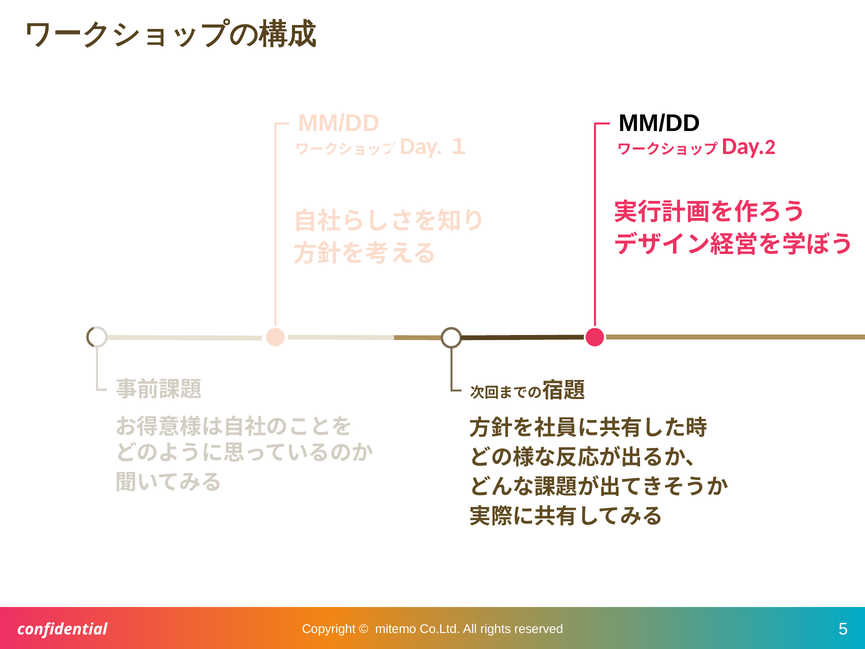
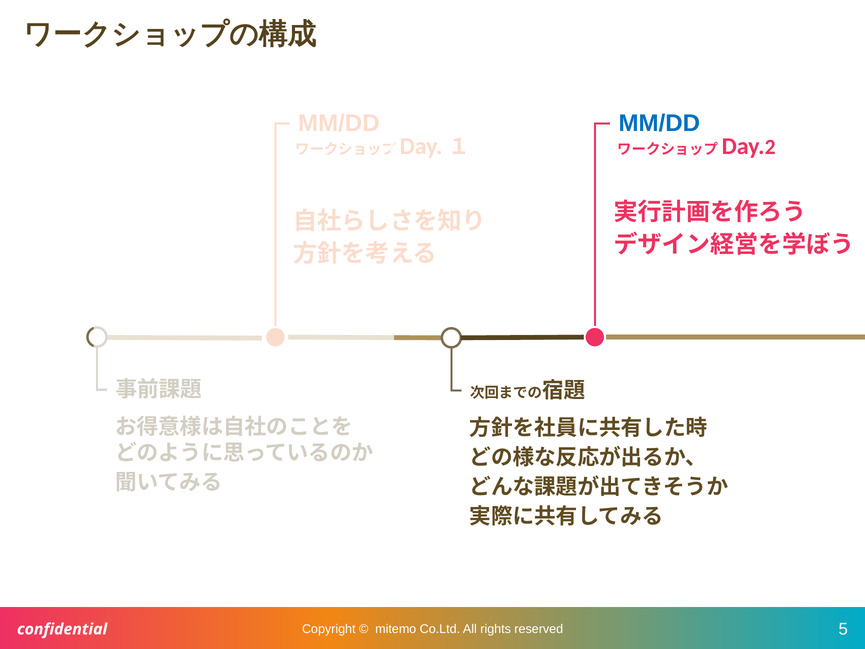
MM/DD at (659, 123) colour: black -> blue
